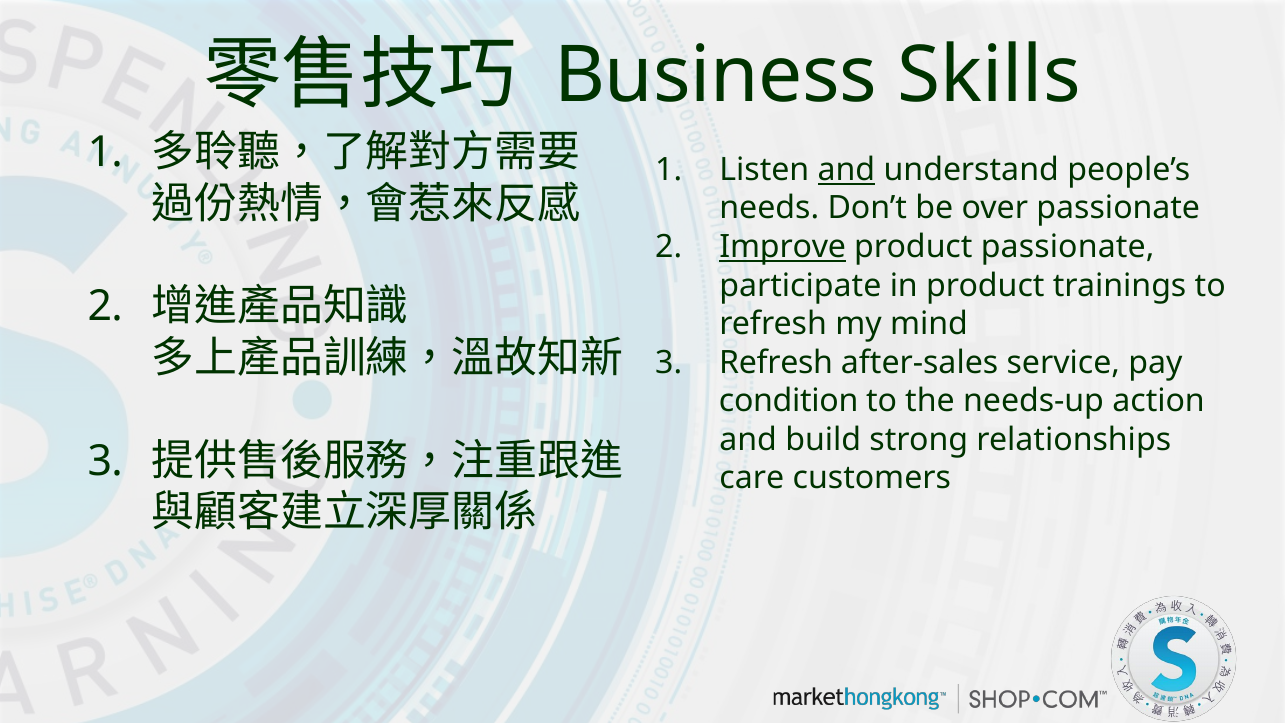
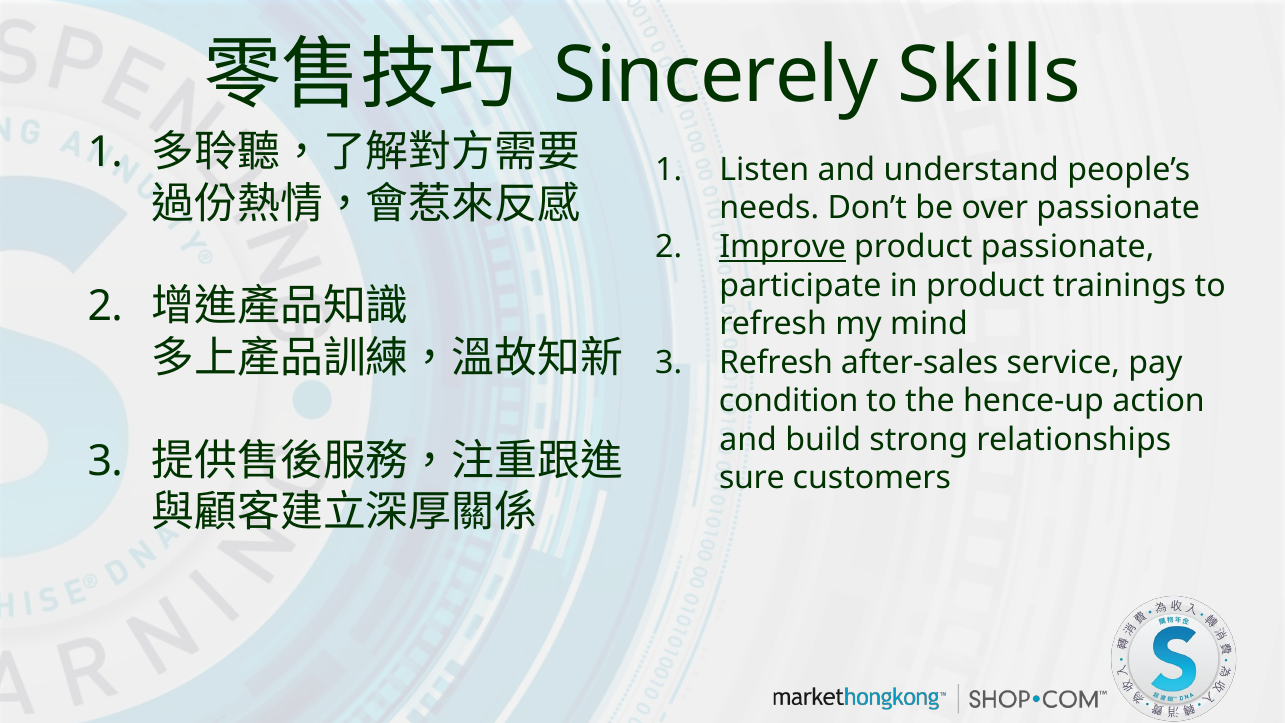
Business: Business -> Sincerely
and at (846, 170) underline: present -> none
needs-up: needs-up -> hence-up
care: care -> sure
